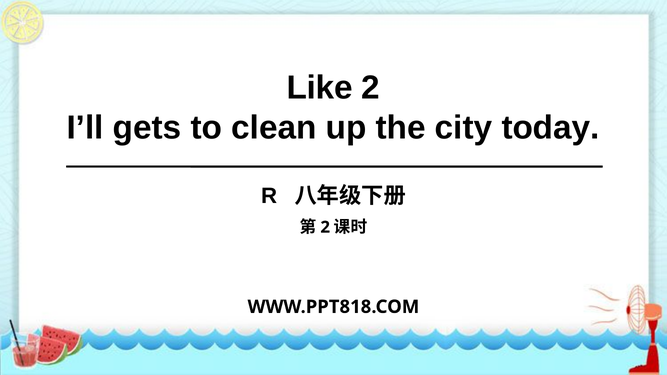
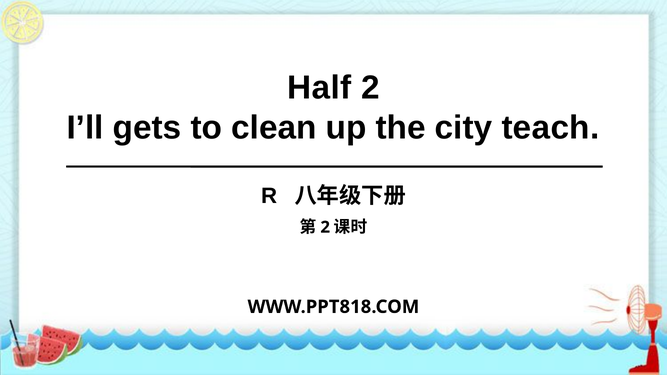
Like: Like -> Half
today: today -> teach
